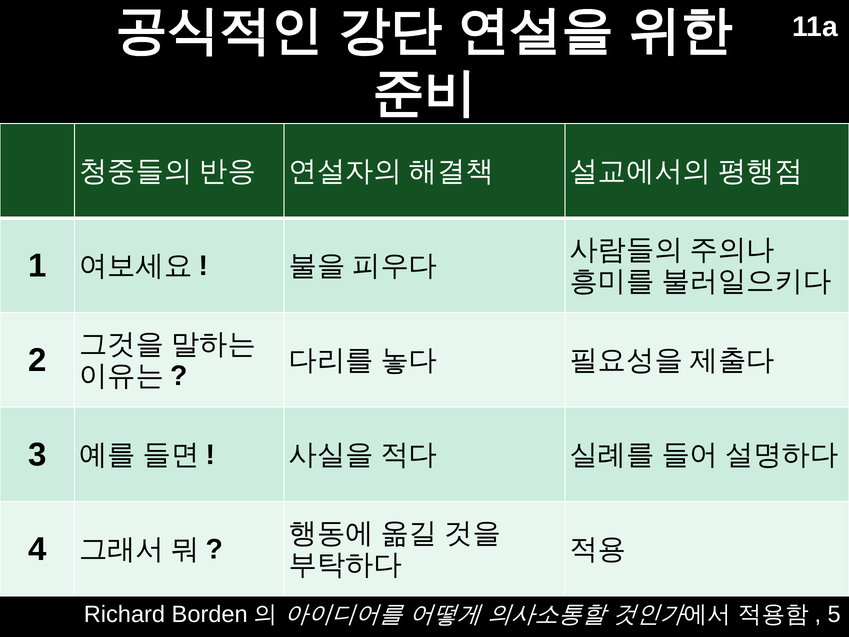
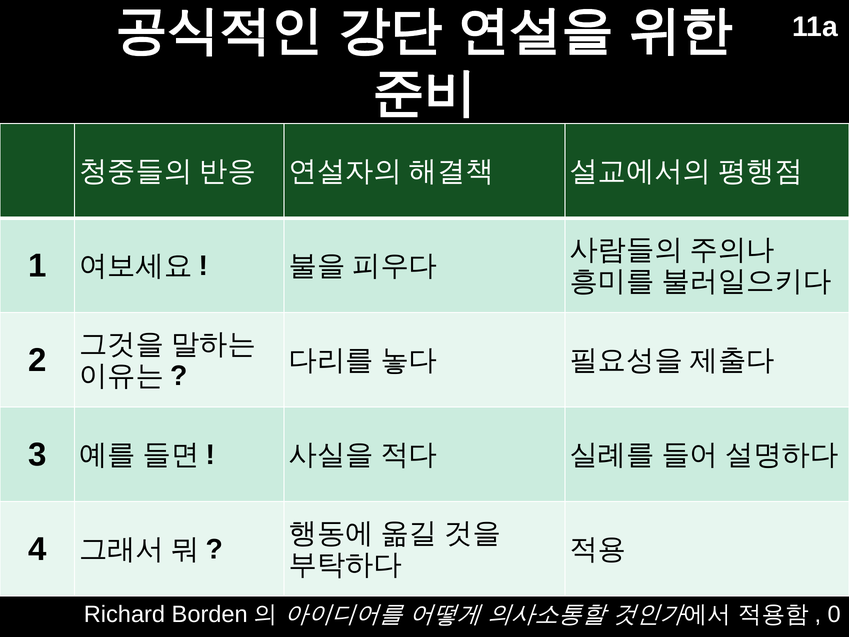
5: 5 -> 0
